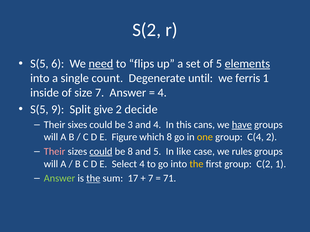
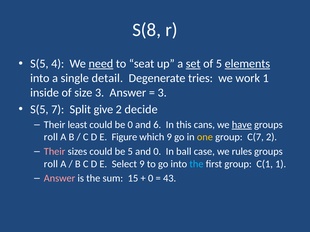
S(2: S(2 -> S(8
6: 6 -> 4
flips: flips -> seat
set underline: none -> present
count: count -> detail
until: until -> tries
ferris: ferris -> work
size 7: 7 -> 3
4 at (162, 93): 4 -> 3
9: 9 -> 7
sixes: sixes -> least
be 3: 3 -> 0
and 4: 4 -> 6
will at (51, 137): will -> roll
which 8: 8 -> 9
C(4: C(4 -> C(7
could at (101, 152) underline: present -> none
be 8: 8 -> 5
and 5: 5 -> 0
like: like -> ball
will at (51, 164): will -> roll
Select 4: 4 -> 9
the at (196, 164) colour: yellow -> light blue
C(2: C(2 -> C(1
Answer at (60, 179) colour: light green -> pink
the at (93, 179) underline: present -> none
17: 17 -> 15
7 at (151, 179): 7 -> 0
71: 71 -> 43
